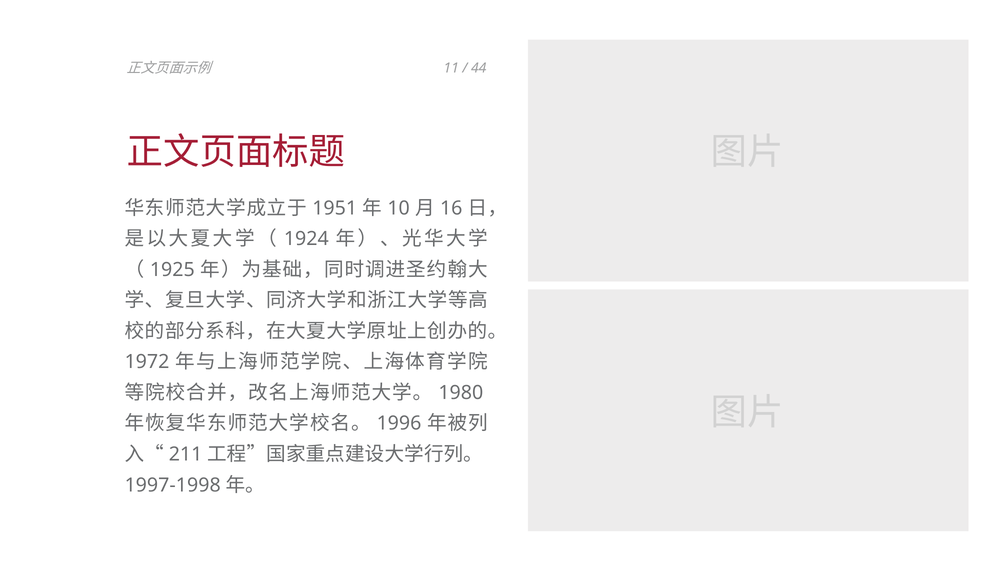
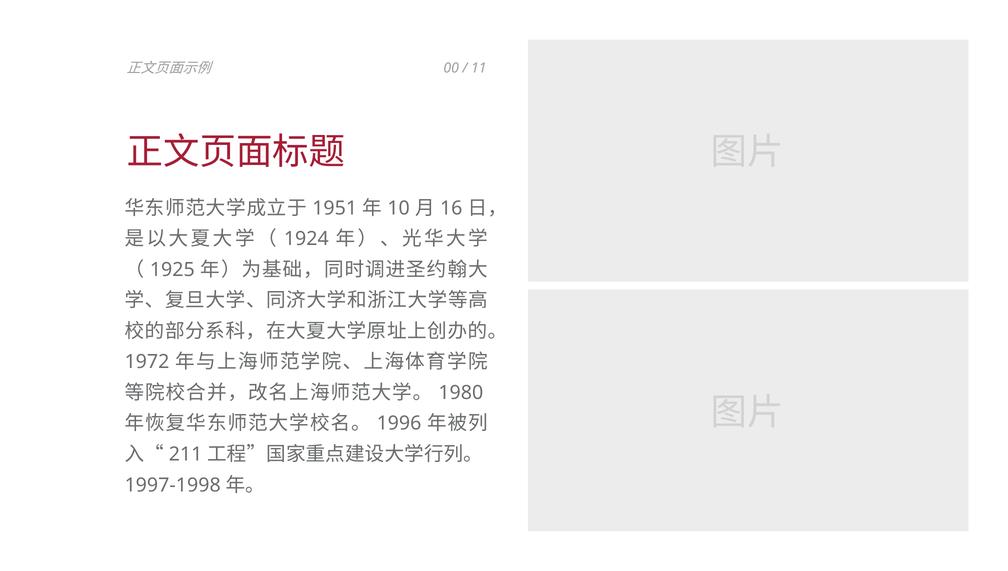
11: 11 -> 00
44: 44 -> 11
